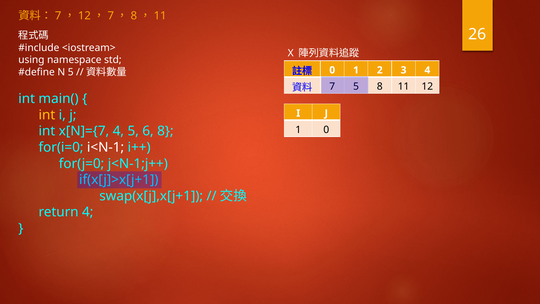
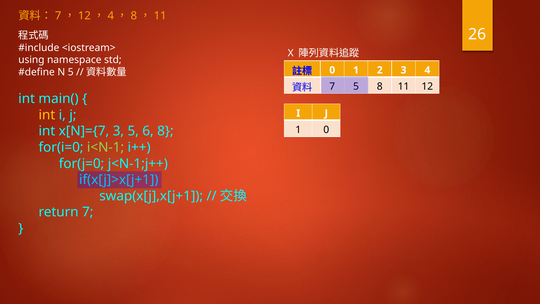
7 at (111, 16): 7 -> 4
x[N]={7 4: 4 -> 3
i<N-1 colour: white -> light green
return 4: 4 -> 7
